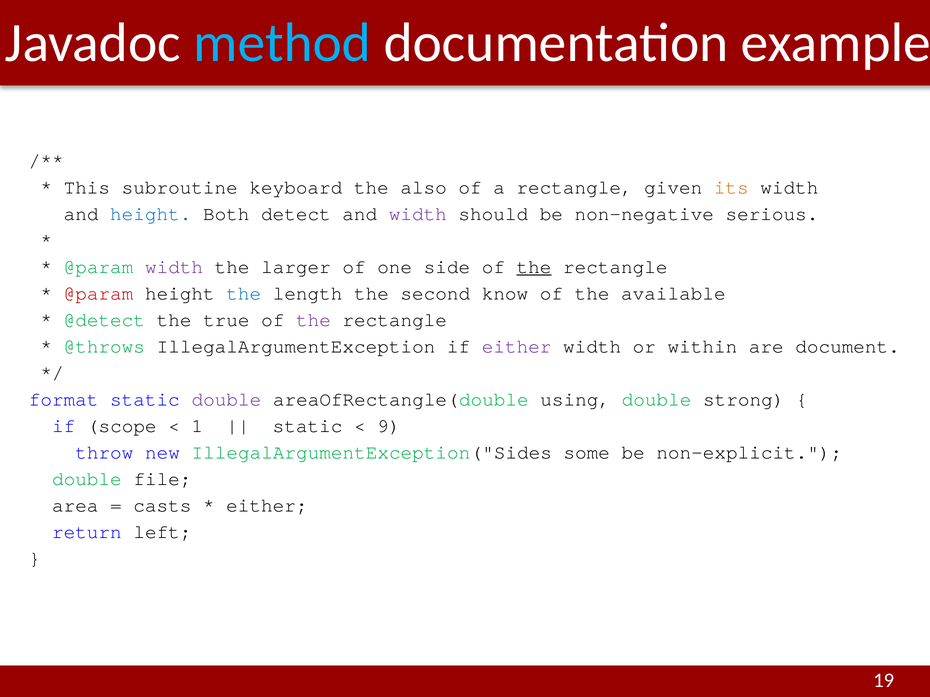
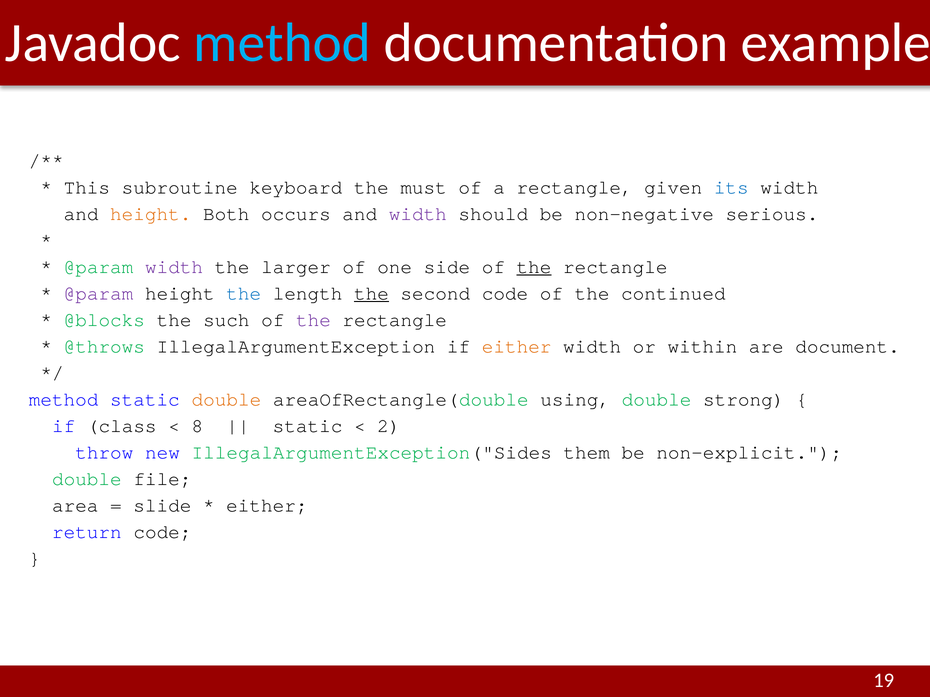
also: also -> must
its colour: orange -> blue
height at (151, 214) colour: blue -> orange
detect: detect -> occurs
@param at (99, 293) colour: red -> purple
the at (371, 293) underline: none -> present
second know: know -> code
available: available -> continued
@detect: @detect -> @blocks
true: true -> such
either at (517, 346) colour: purple -> orange
format at (64, 400): format -> method
double at (226, 400) colour: purple -> orange
scope: scope -> class
1: 1 -> 8
9: 9 -> 2
some: some -> them
casts: casts -> slide
return left: left -> code
